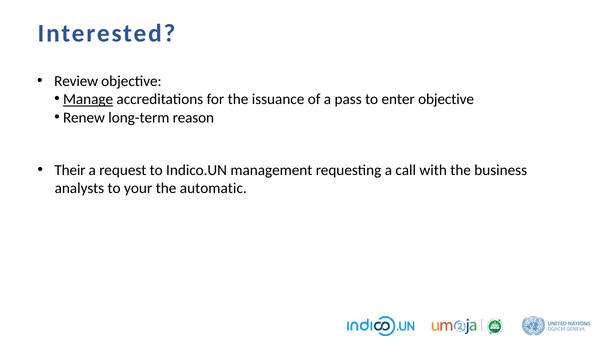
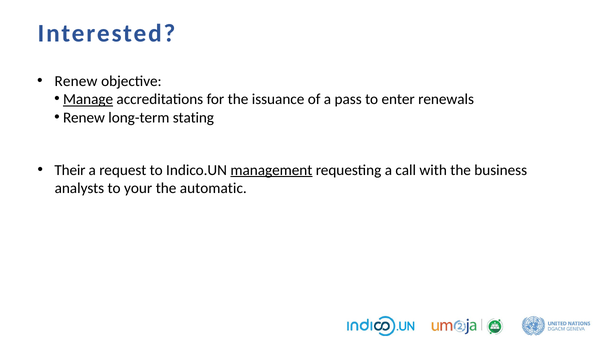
Review at (76, 81): Review -> Renew
enter objective: objective -> renewals
reason: reason -> stating
management underline: none -> present
